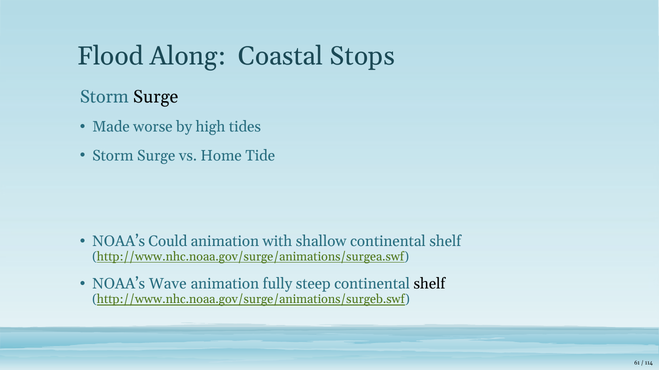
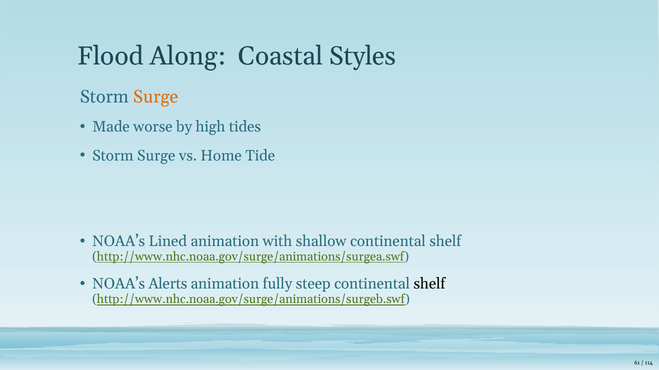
Stops: Stops -> Styles
Surge at (156, 97) colour: black -> orange
Could: Could -> Lined
Wave: Wave -> Alerts
